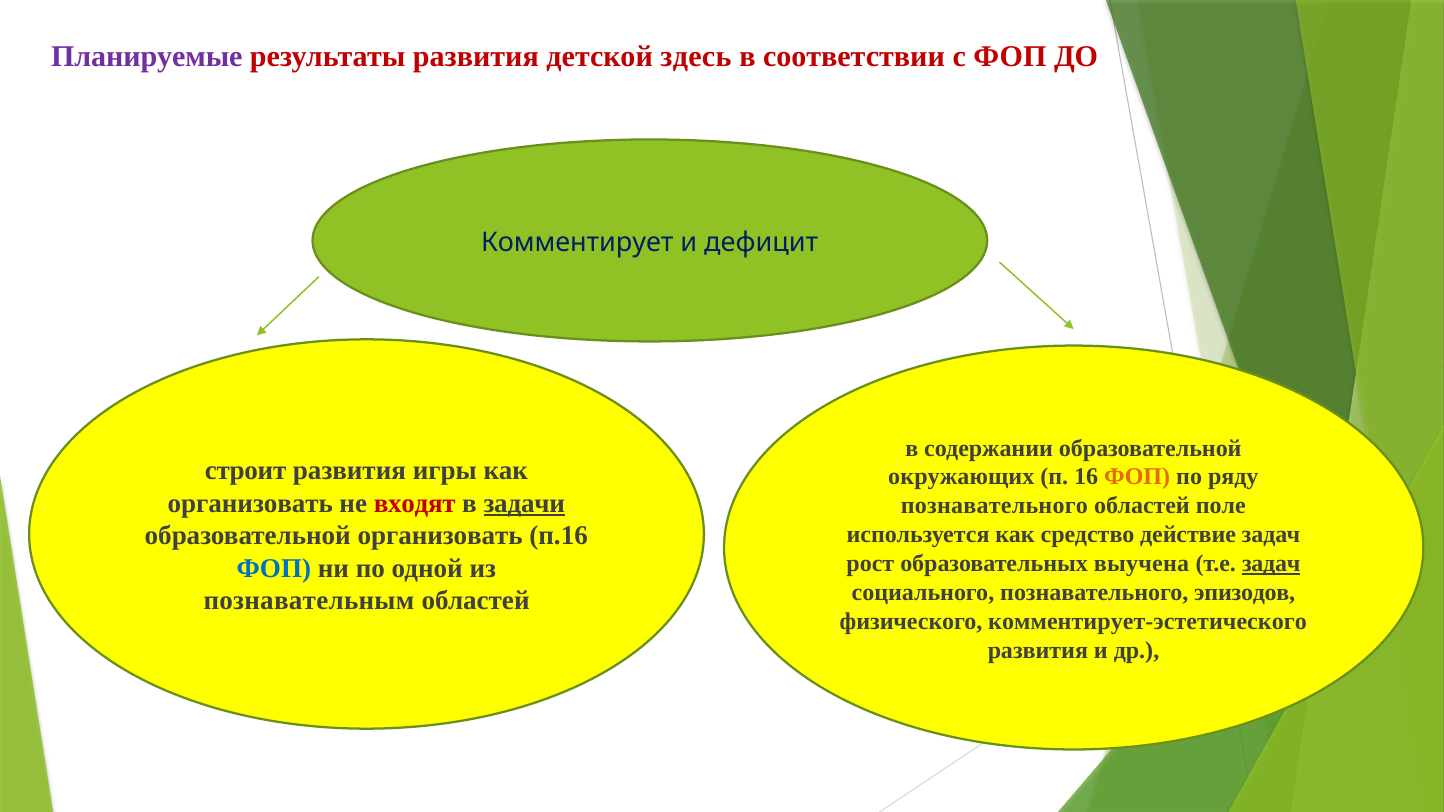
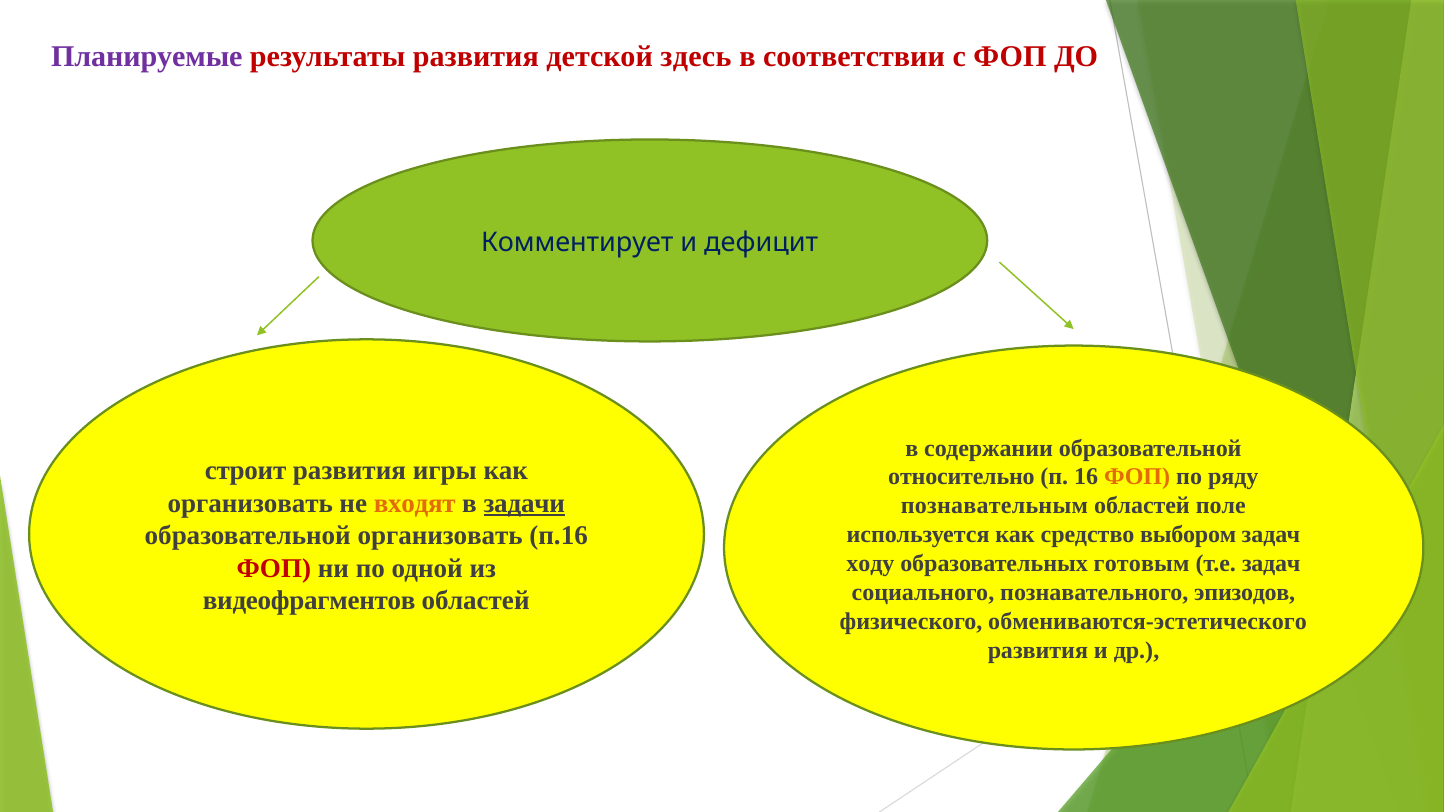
окружающих: окружающих -> относительно
входят colour: red -> orange
познавательного at (994, 506): познавательного -> познавательным
действие: действие -> выбором
рост: рост -> ходу
выучена: выучена -> готовым
задач at (1271, 564) underline: present -> none
ФОП at (274, 569) colour: blue -> red
познавательным: познавательным -> видеофрагментов
комментирует-эстетического: комментирует-эстетического -> обмениваются-эстетического
